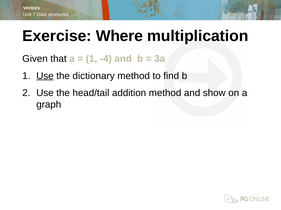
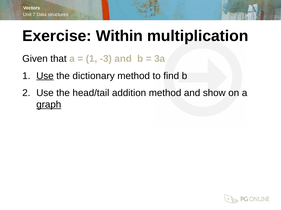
Where: Where -> Within
-4: -4 -> -3
graph underline: none -> present
